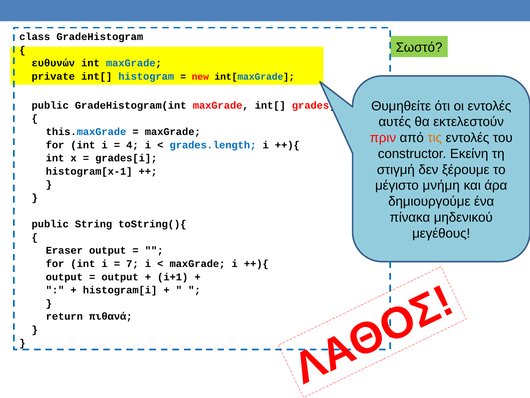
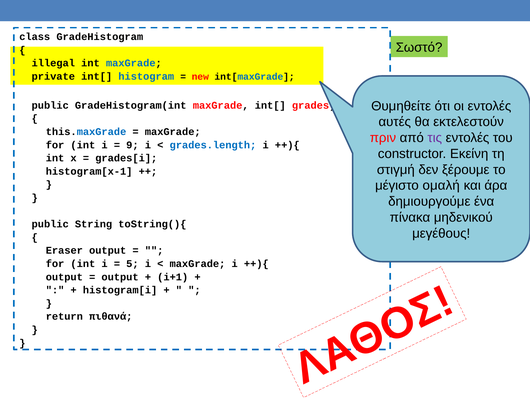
ευθυνών: ευθυνών -> illegal
τις colour: orange -> purple
4: 4 -> 9
μνήμη: μνήμη -> ομαλή
7: 7 -> 5
